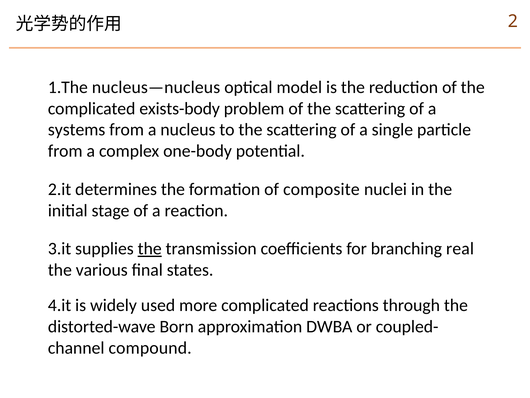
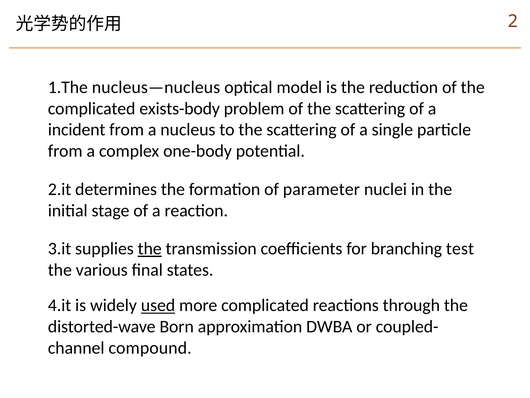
systems: systems -> incident
composite: composite -> parameter
real: real -> test
used underline: none -> present
